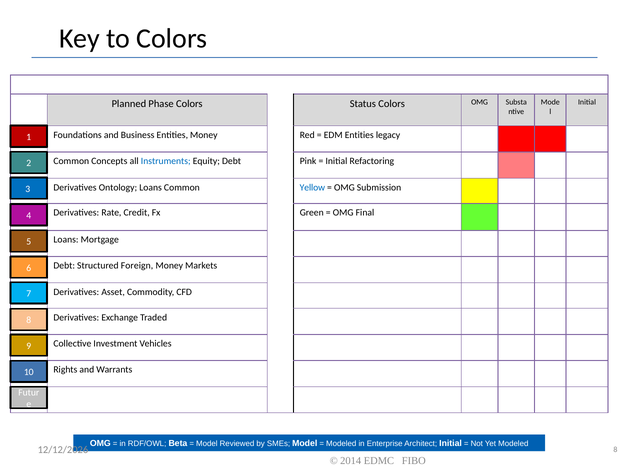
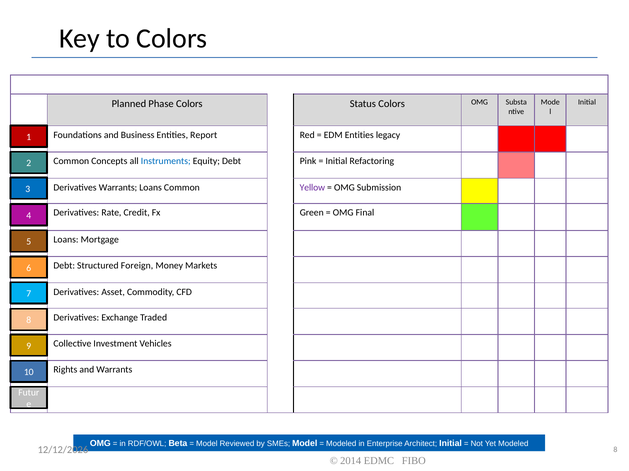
Entities Money: Money -> Report
Derivatives Ontology: Ontology -> Warrants
Yellow colour: blue -> purple
